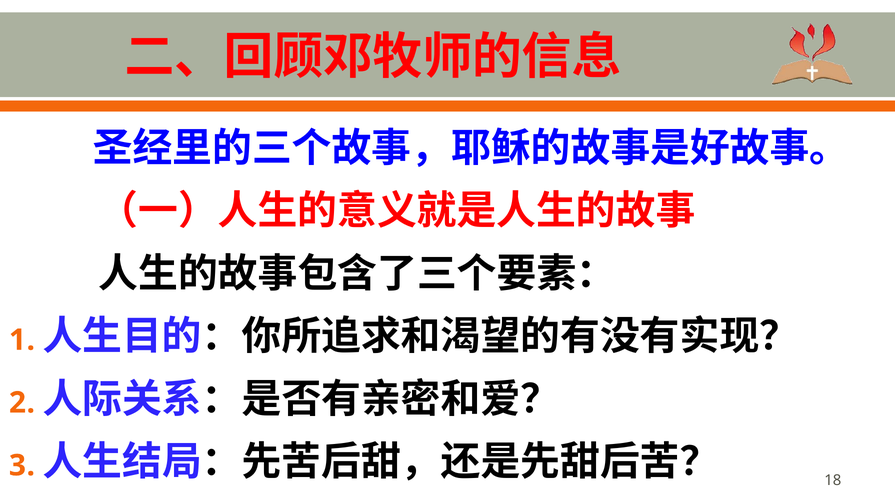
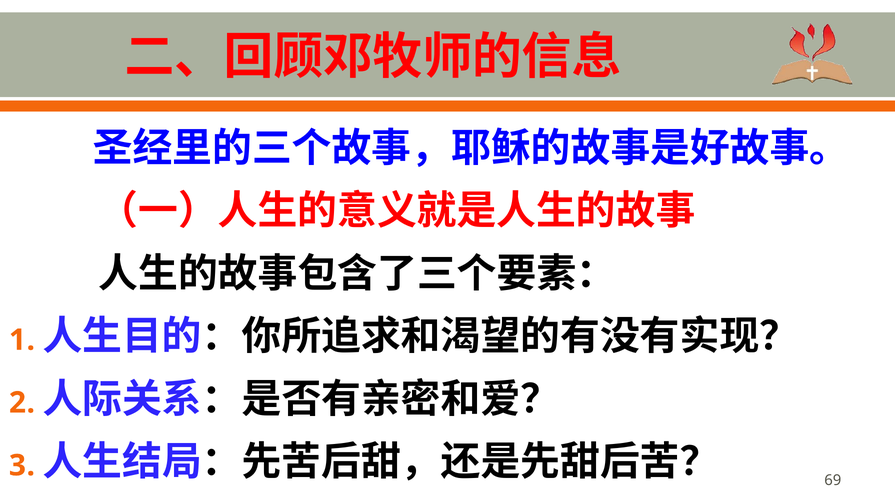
18: 18 -> 69
